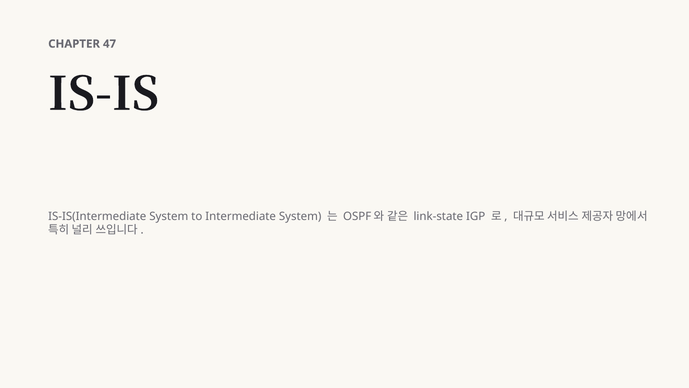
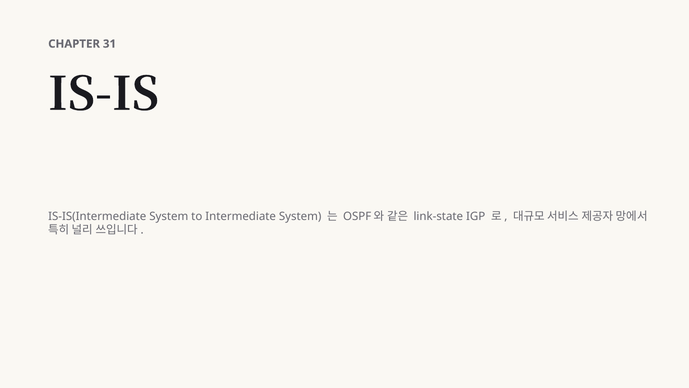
47: 47 -> 31
